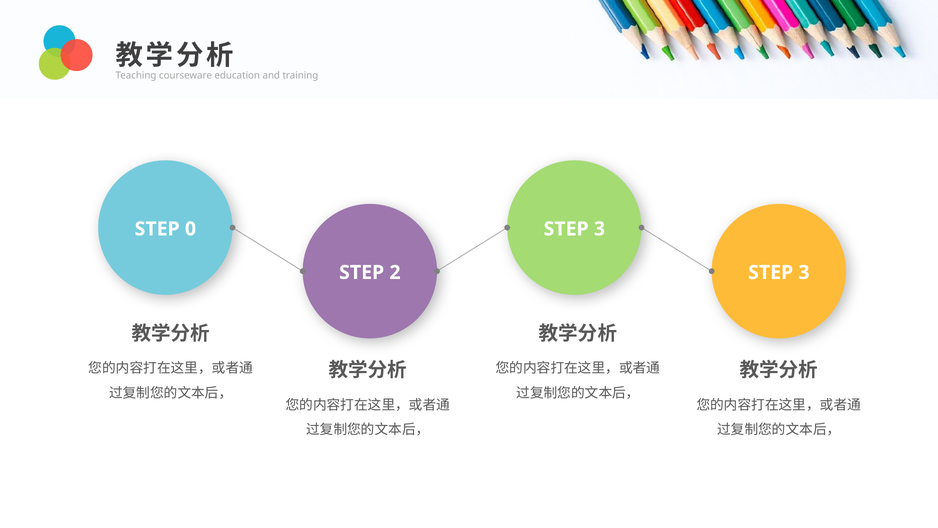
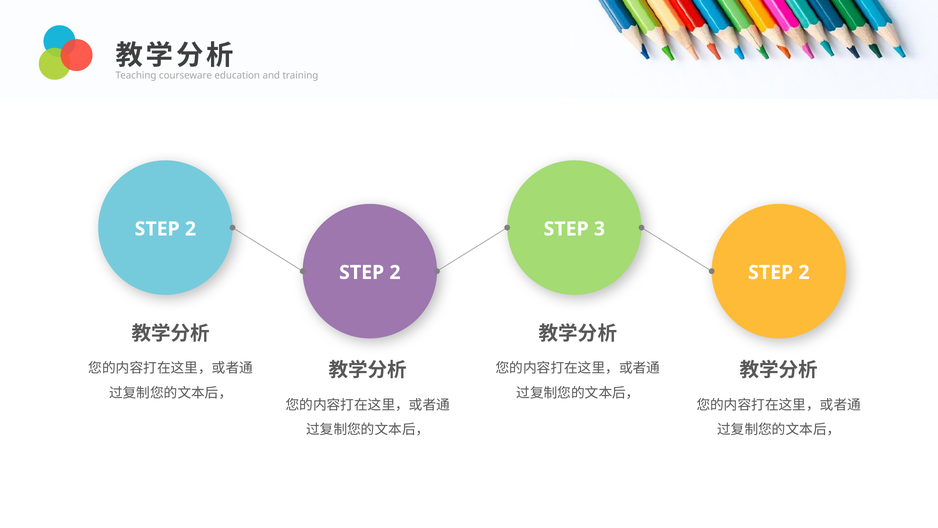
0 at (190, 229): 0 -> 2
3 at (804, 272): 3 -> 2
